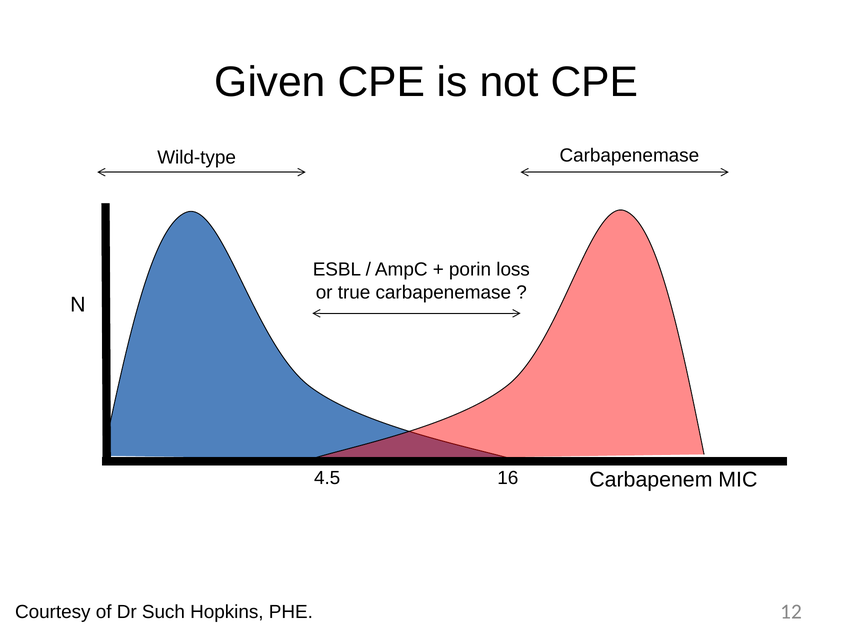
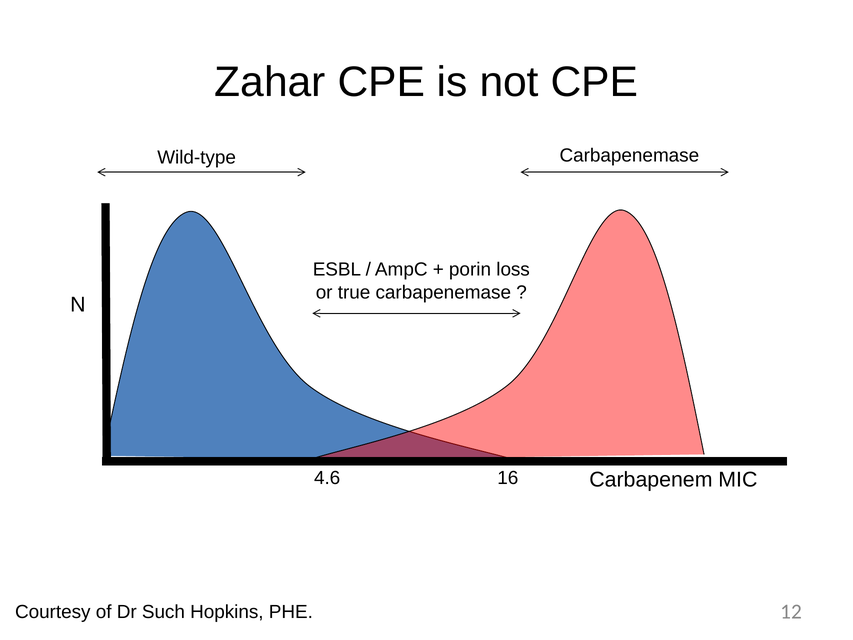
Given: Given -> Zahar
4.5: 4.5 -> 4.6
